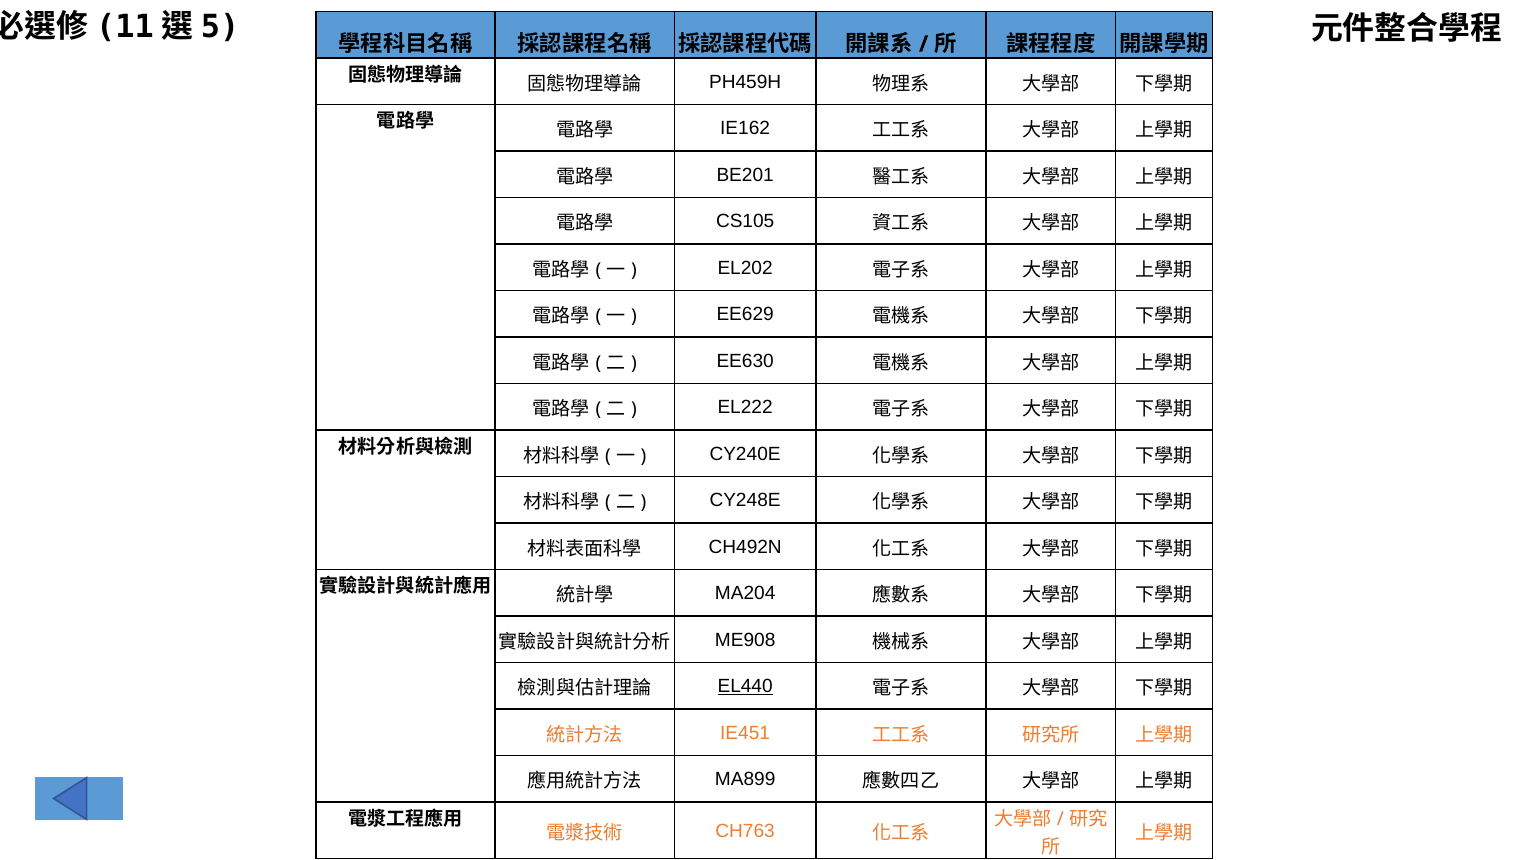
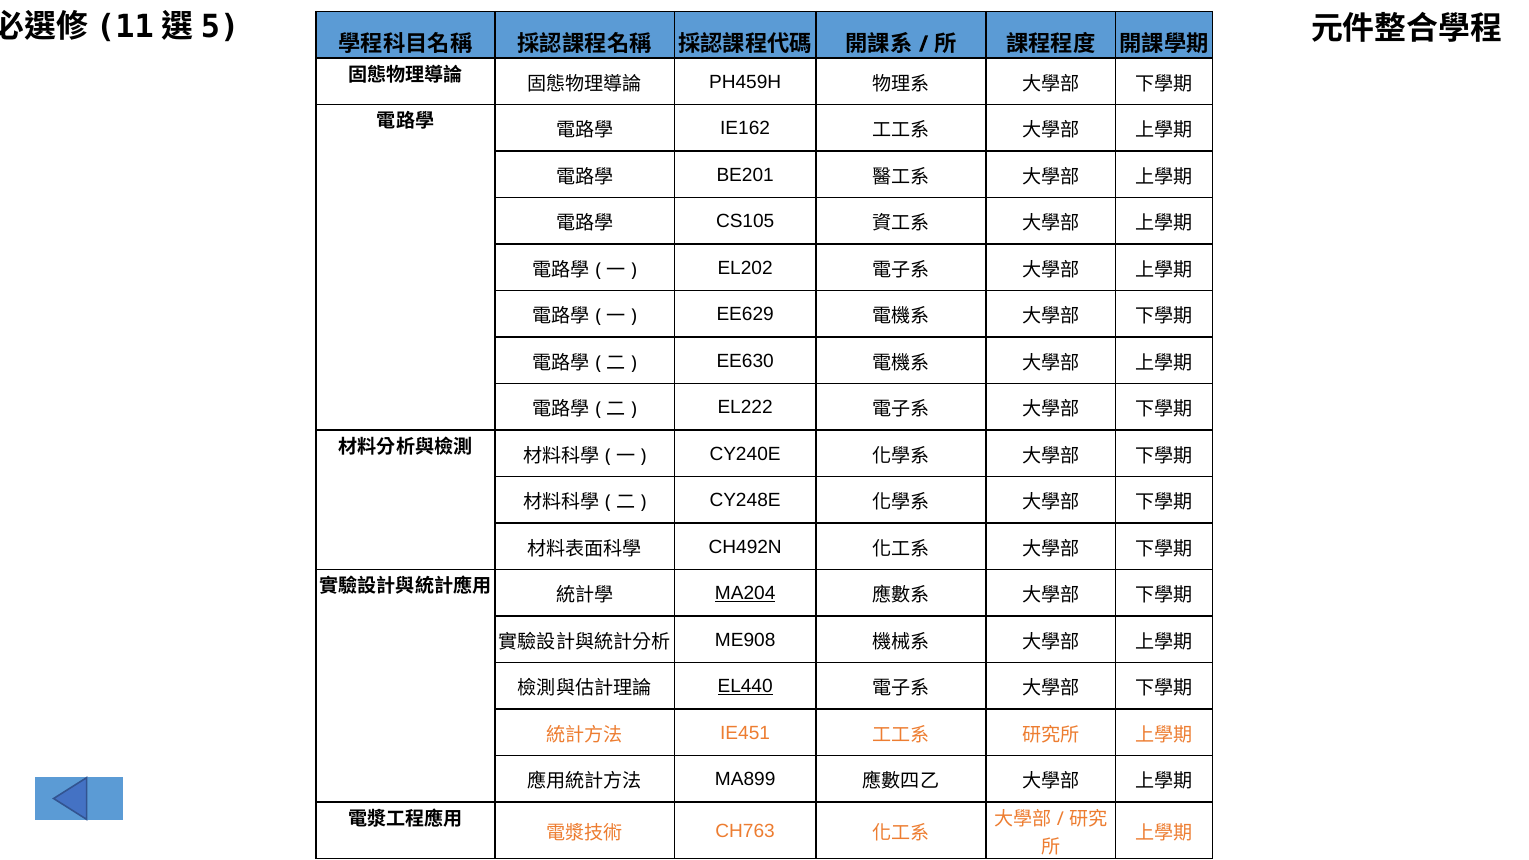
MA204 underline: none -> present
